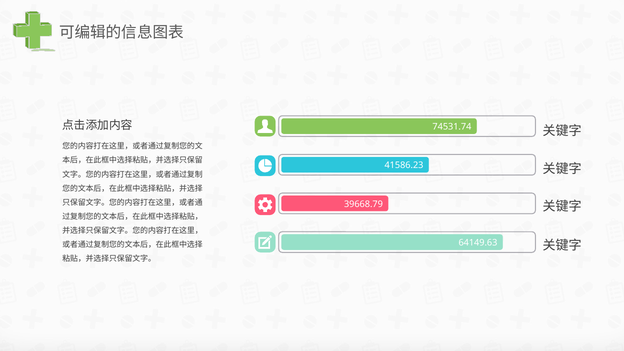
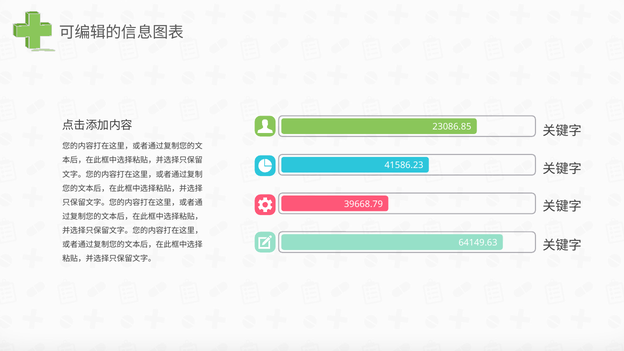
74531.74: 74531.74 -> 23086.85
